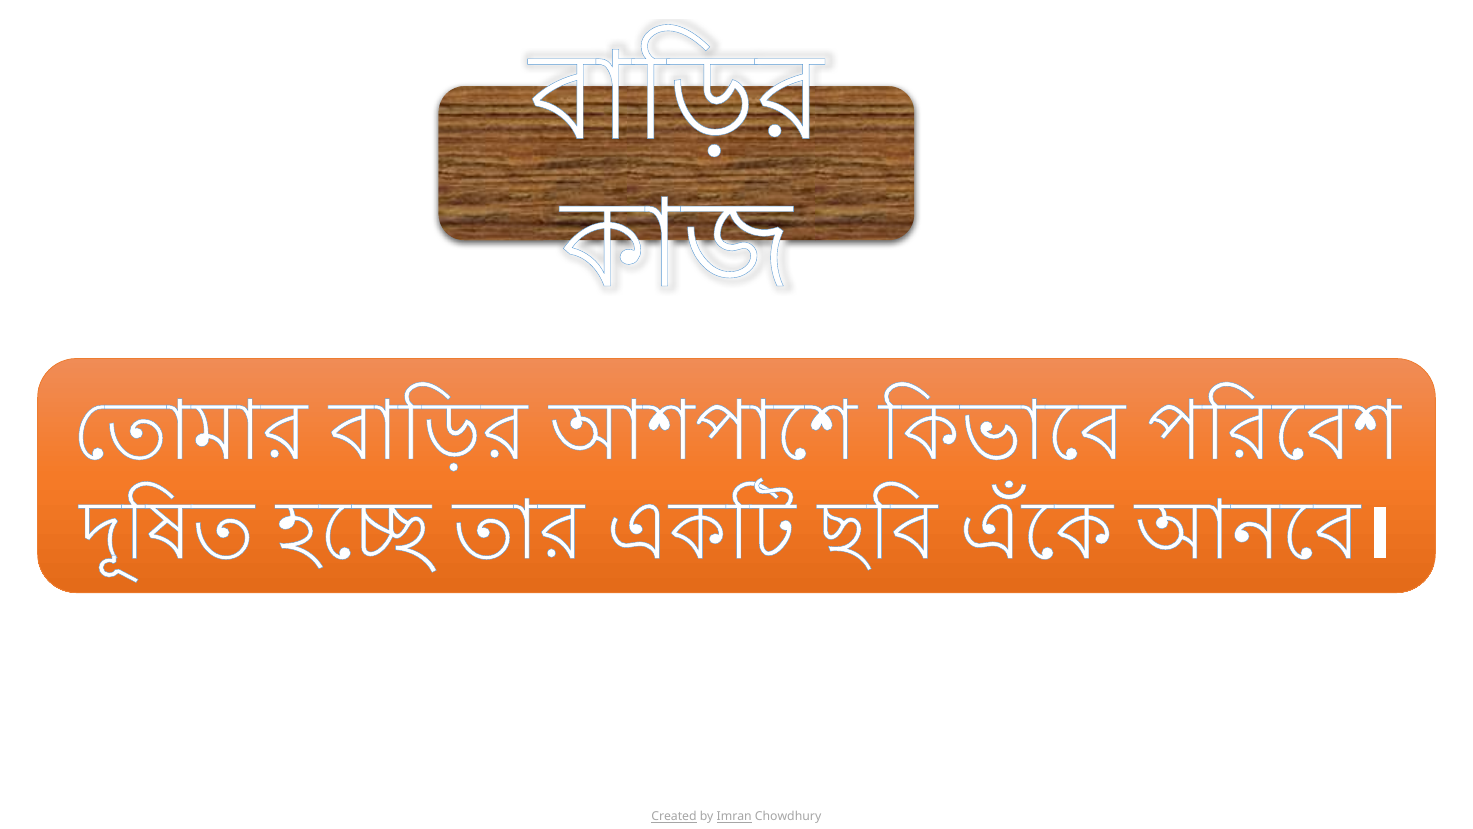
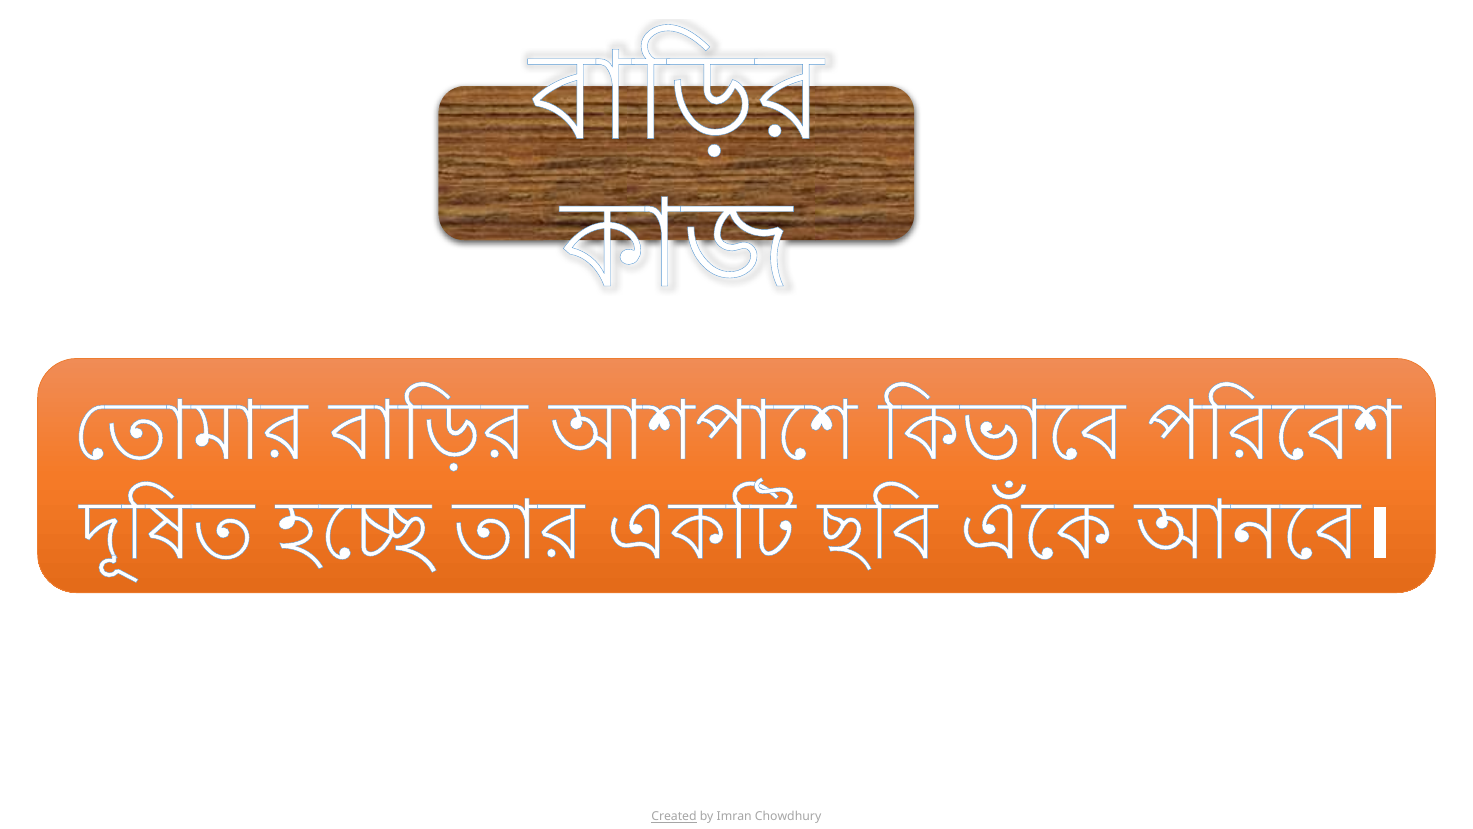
Imran underline: present -> none
